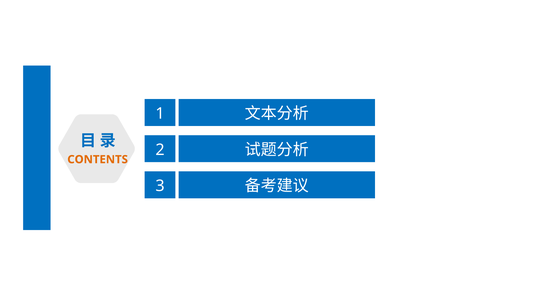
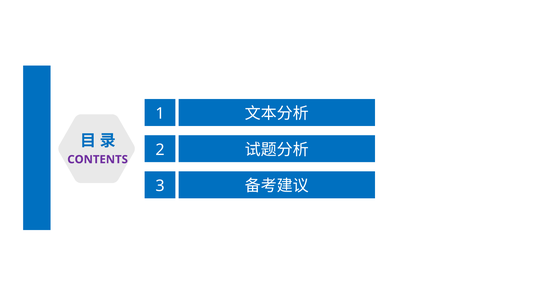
CONTENTS colour: orange -> purple
